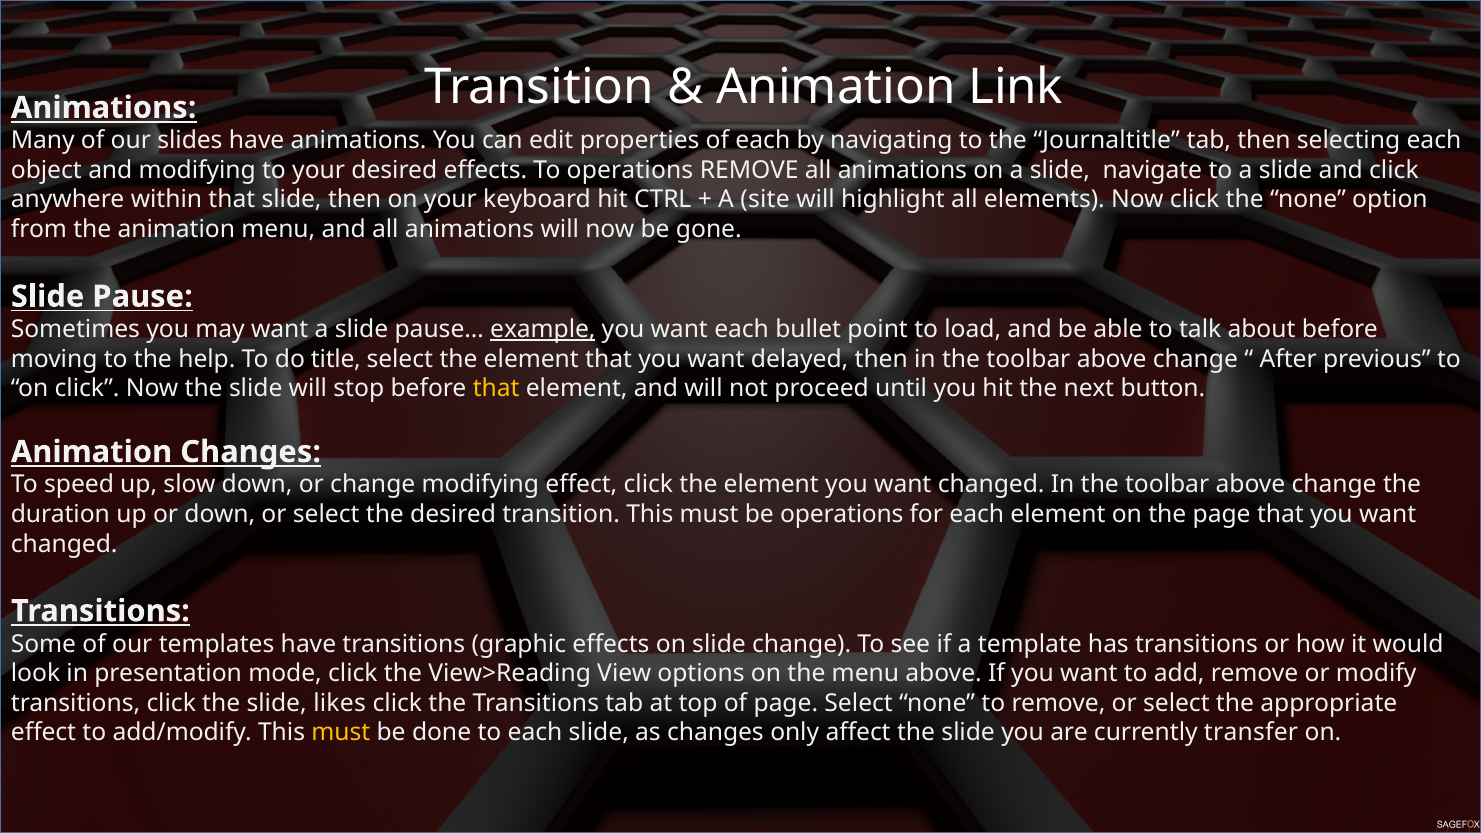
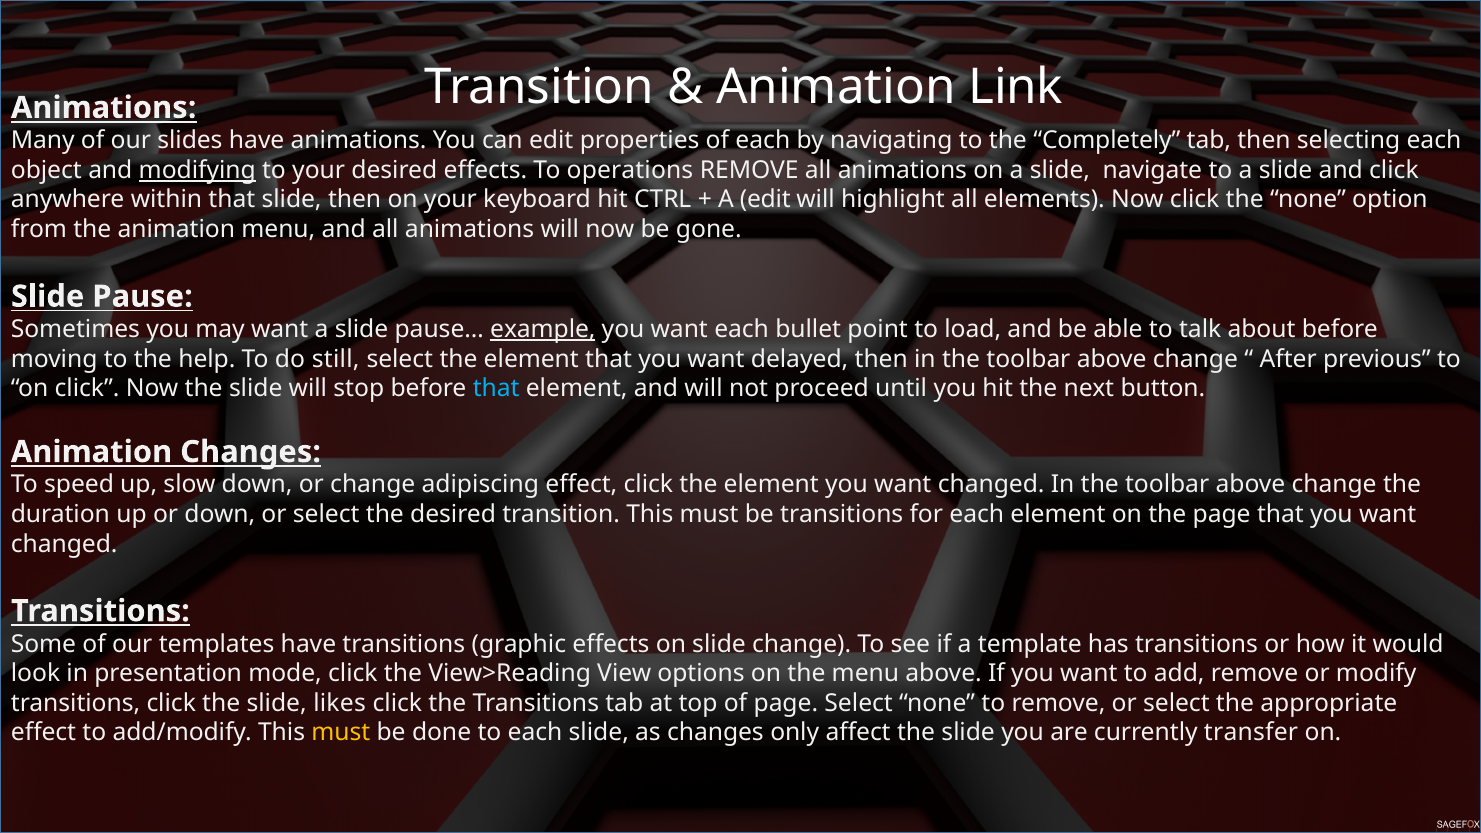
Journaltitle: Journaltitle -> Completely
modifying at (197, 170) underline: none -> present
A site: site -> edit
title: title -> still
that at (496, 389) colour: yellow -> light blue
change modifying: modifying -> adipiscing
be operations: operations -> transitions
